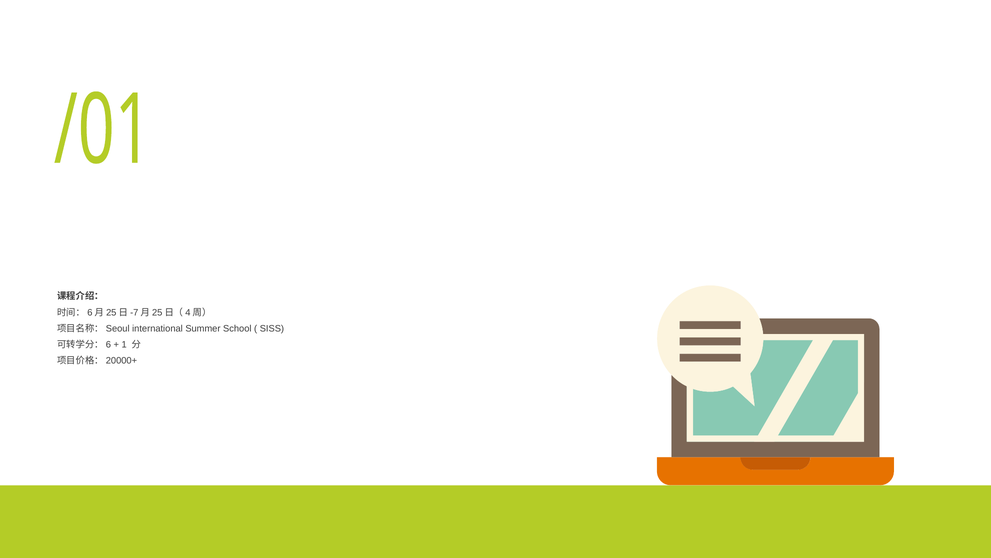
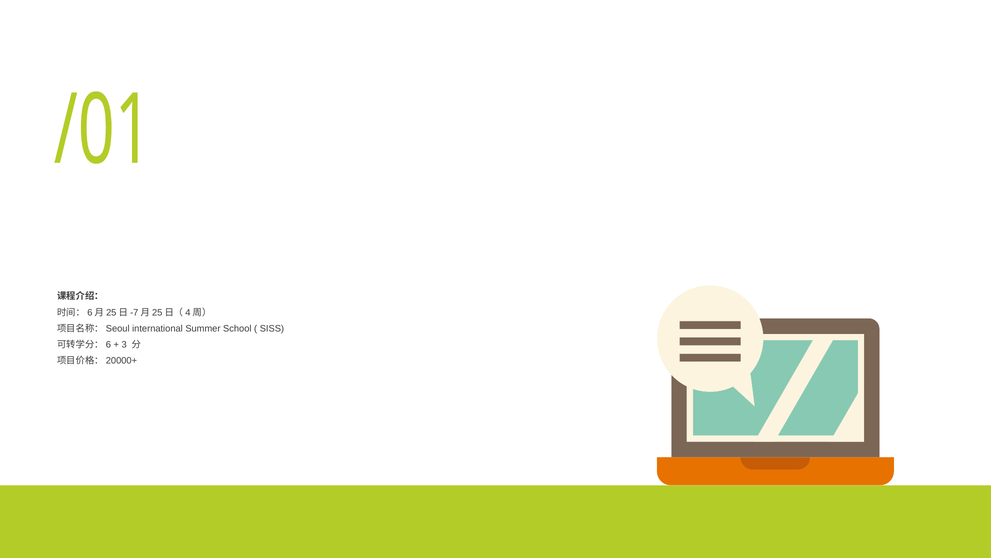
1: 1 -> 3
